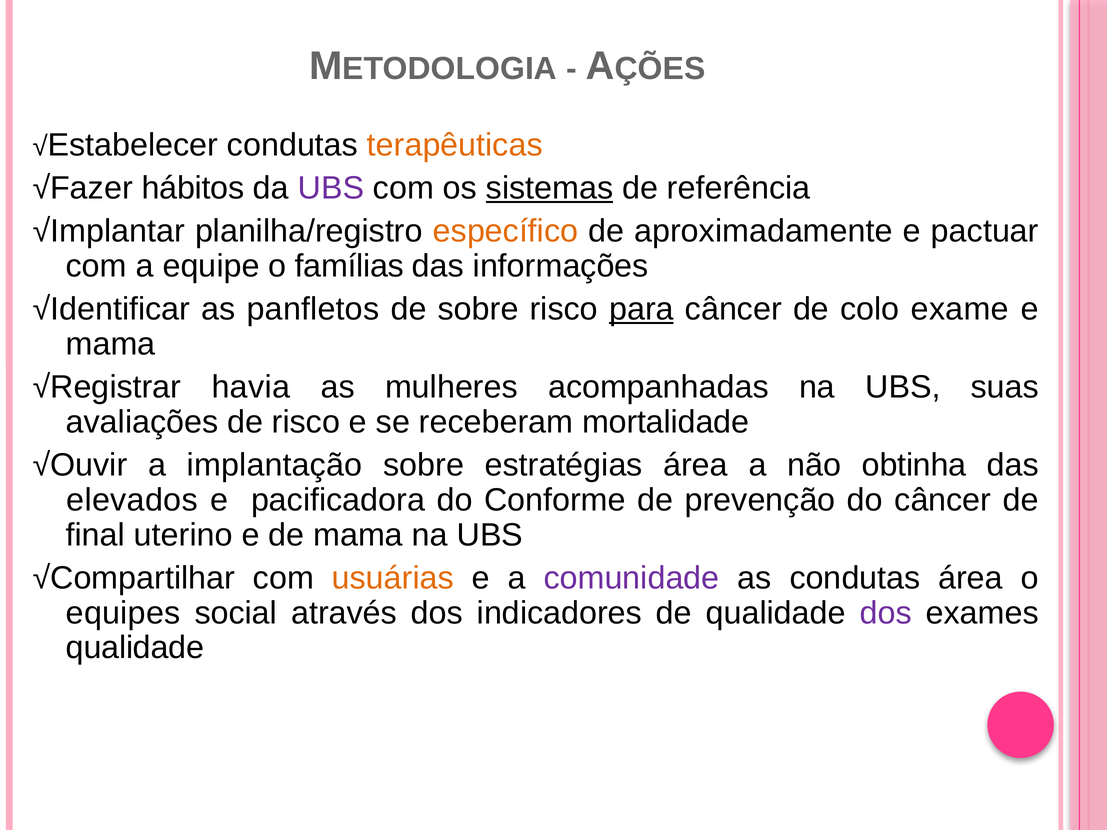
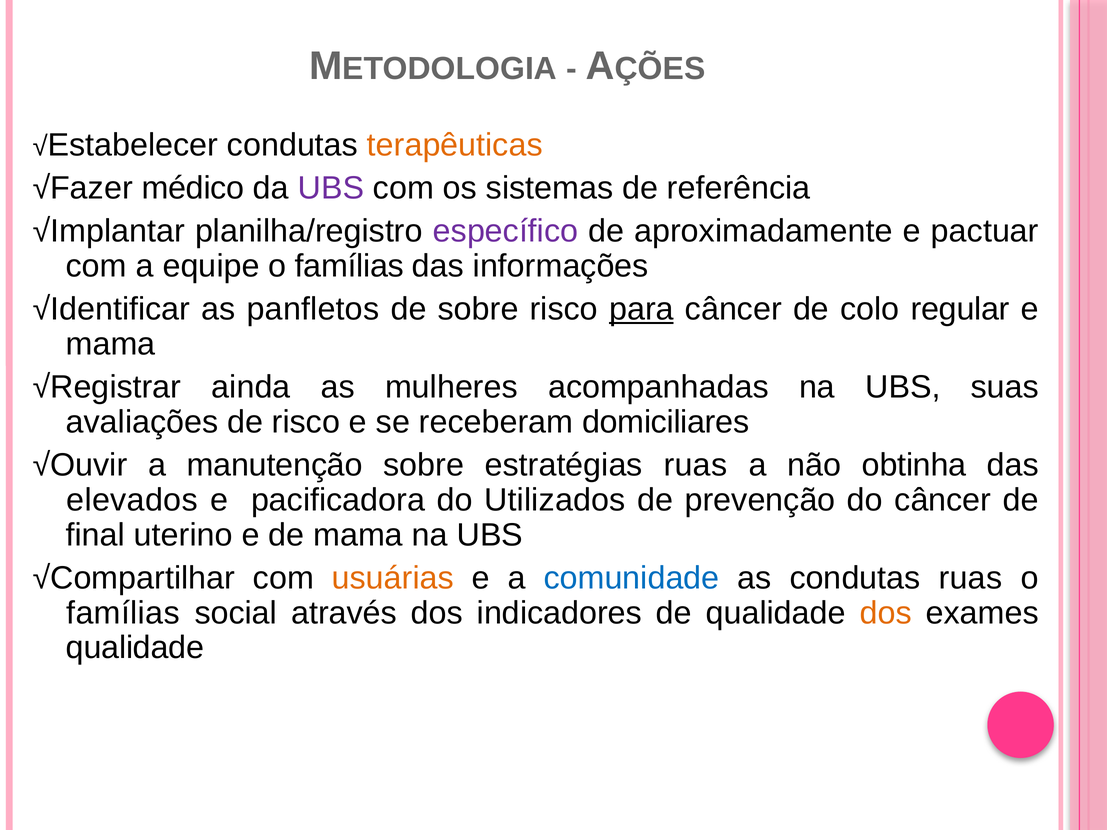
hábitos: hábitos -> médico
sistemas underline: present -> none
específico colour: orange -> purple
exame: exame -> regular
havia: havia -> ainda
mortalidade: mortalidade -> domiciliares
implantação: implantação -> manutenção
estratégias área: área -> ruas
Conforme: Conforme -> Utilizados
comunidade colour: purple -> blue
condutas área: área -> ruas
equipes at (123, 613): equipes -> famílias
dos at (886, 613) colour: purple -> orange
